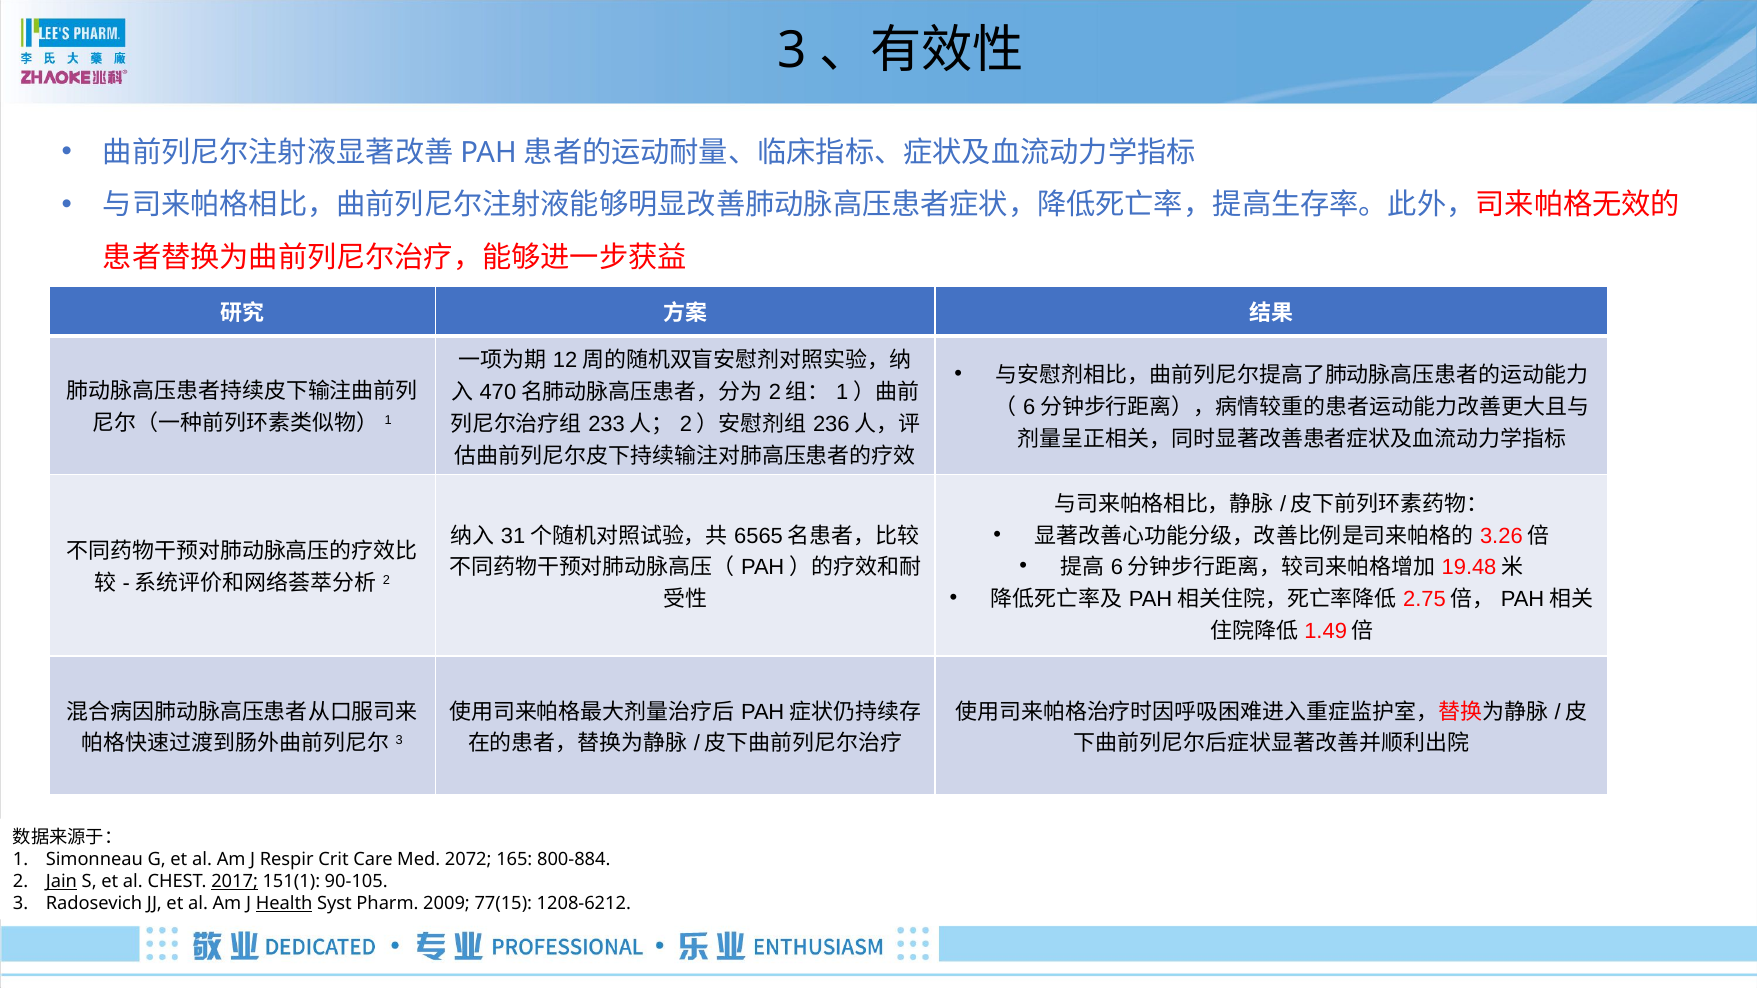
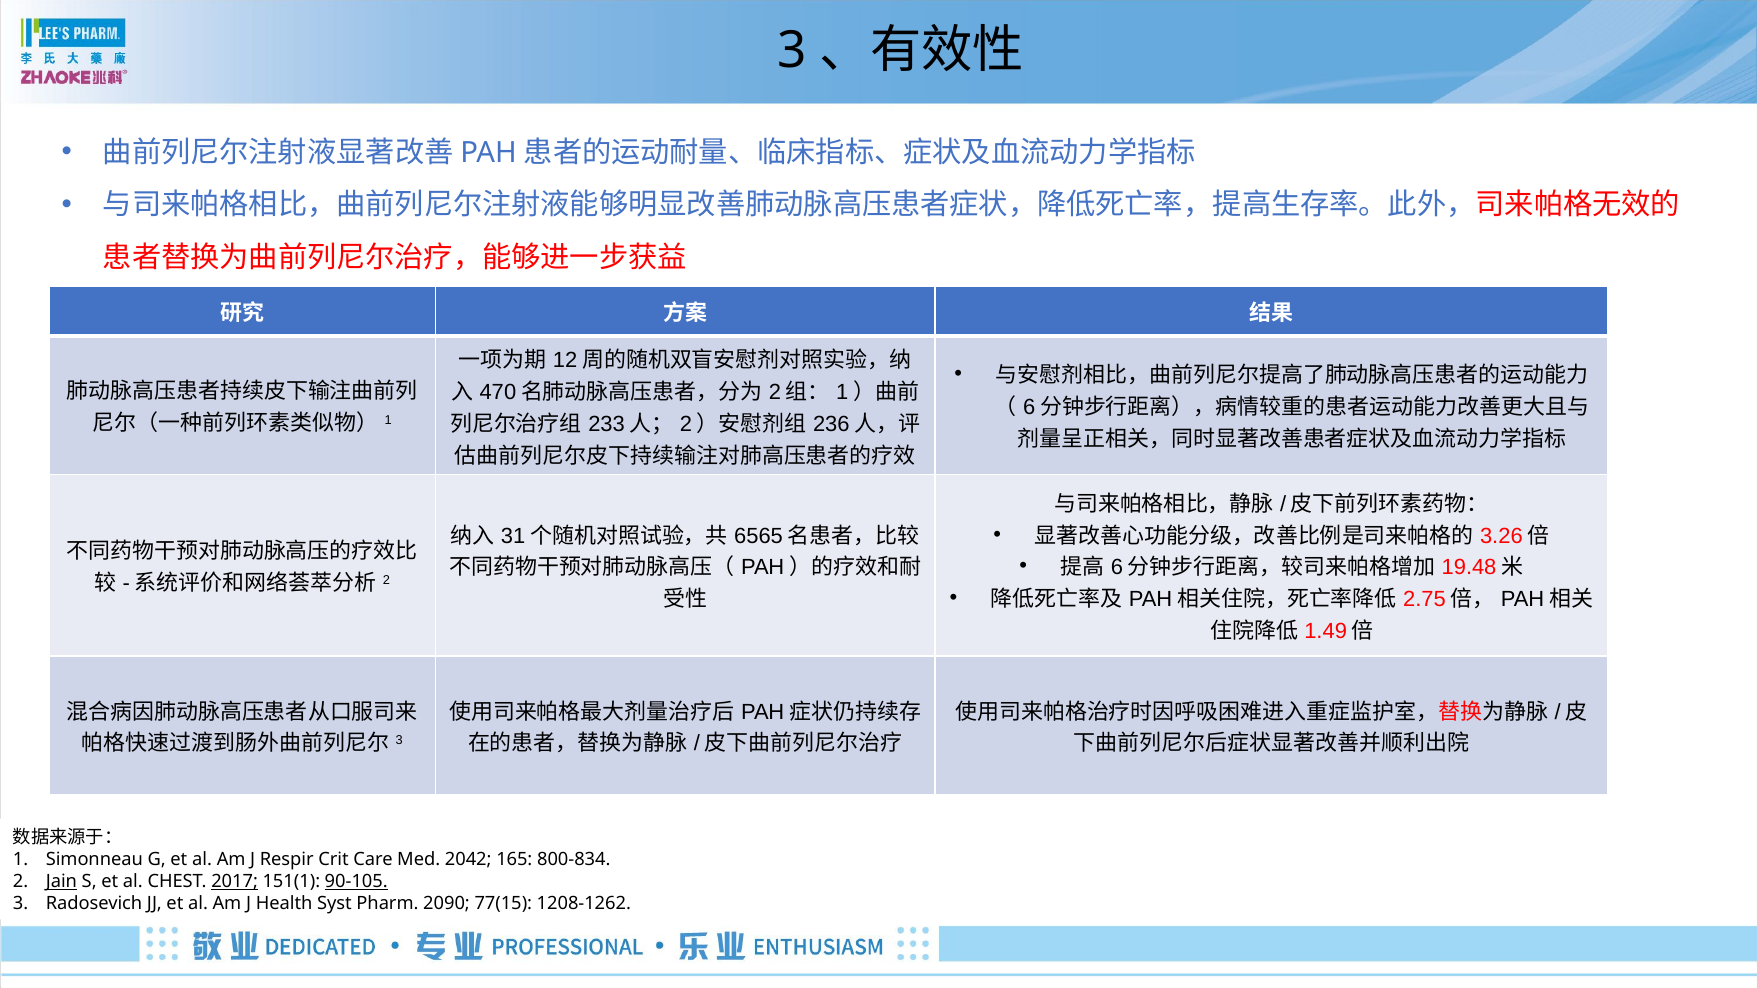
2072: 2072 -> 2042
800-884: 800-884 -> 800-834
90-105 underline: none -> present
Health underline: present -> none
2009: 2009 -> 2090
1208-6212: 1208-6212 -> 1208-1262
